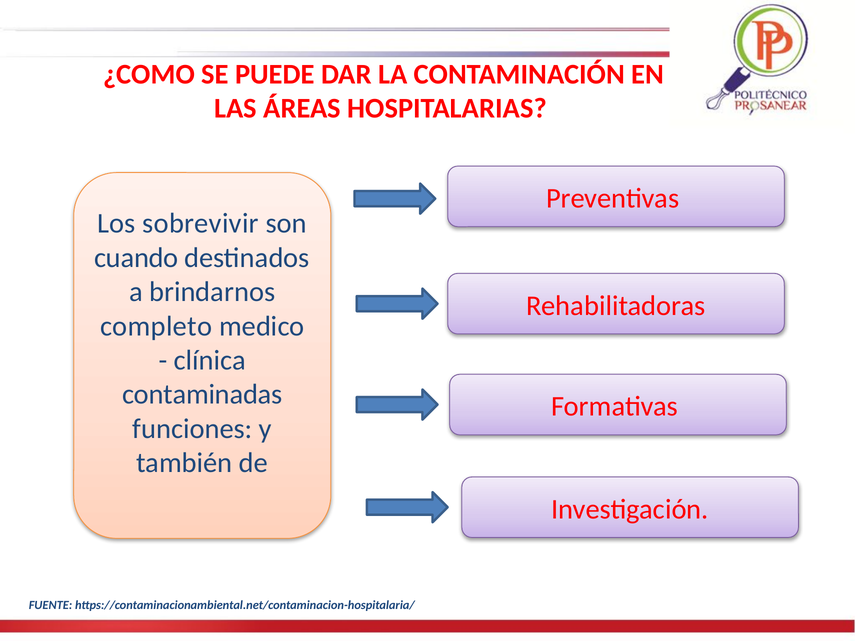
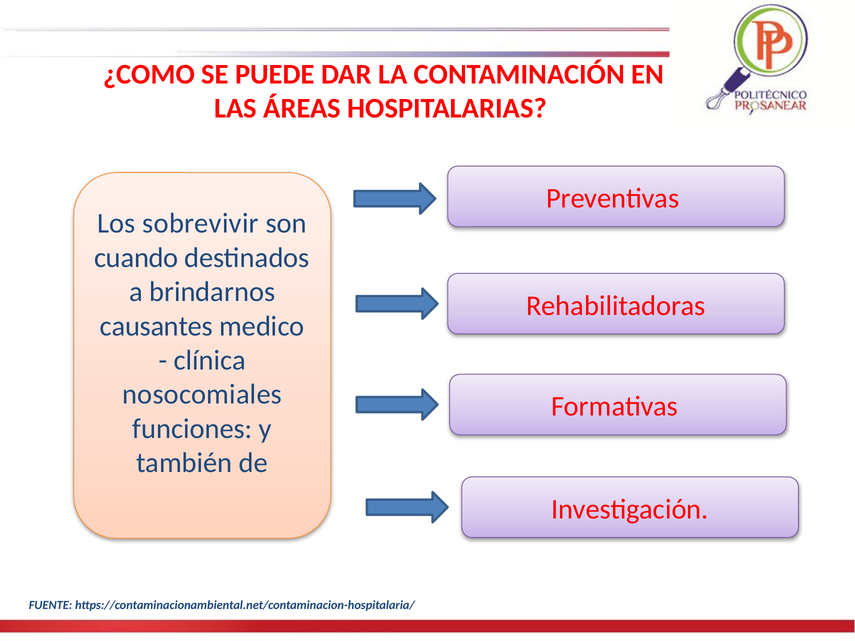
completo: completo -> causantes
contaminadas: contaminadas -> nosocomiales
